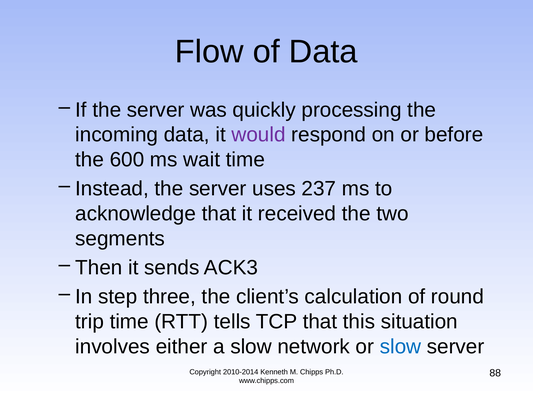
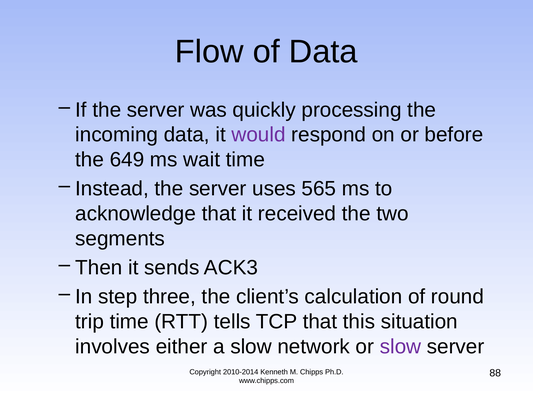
600: 600 -> 649
237: 237 -> 565
slow at (400, 346) colour: blue -> purple
